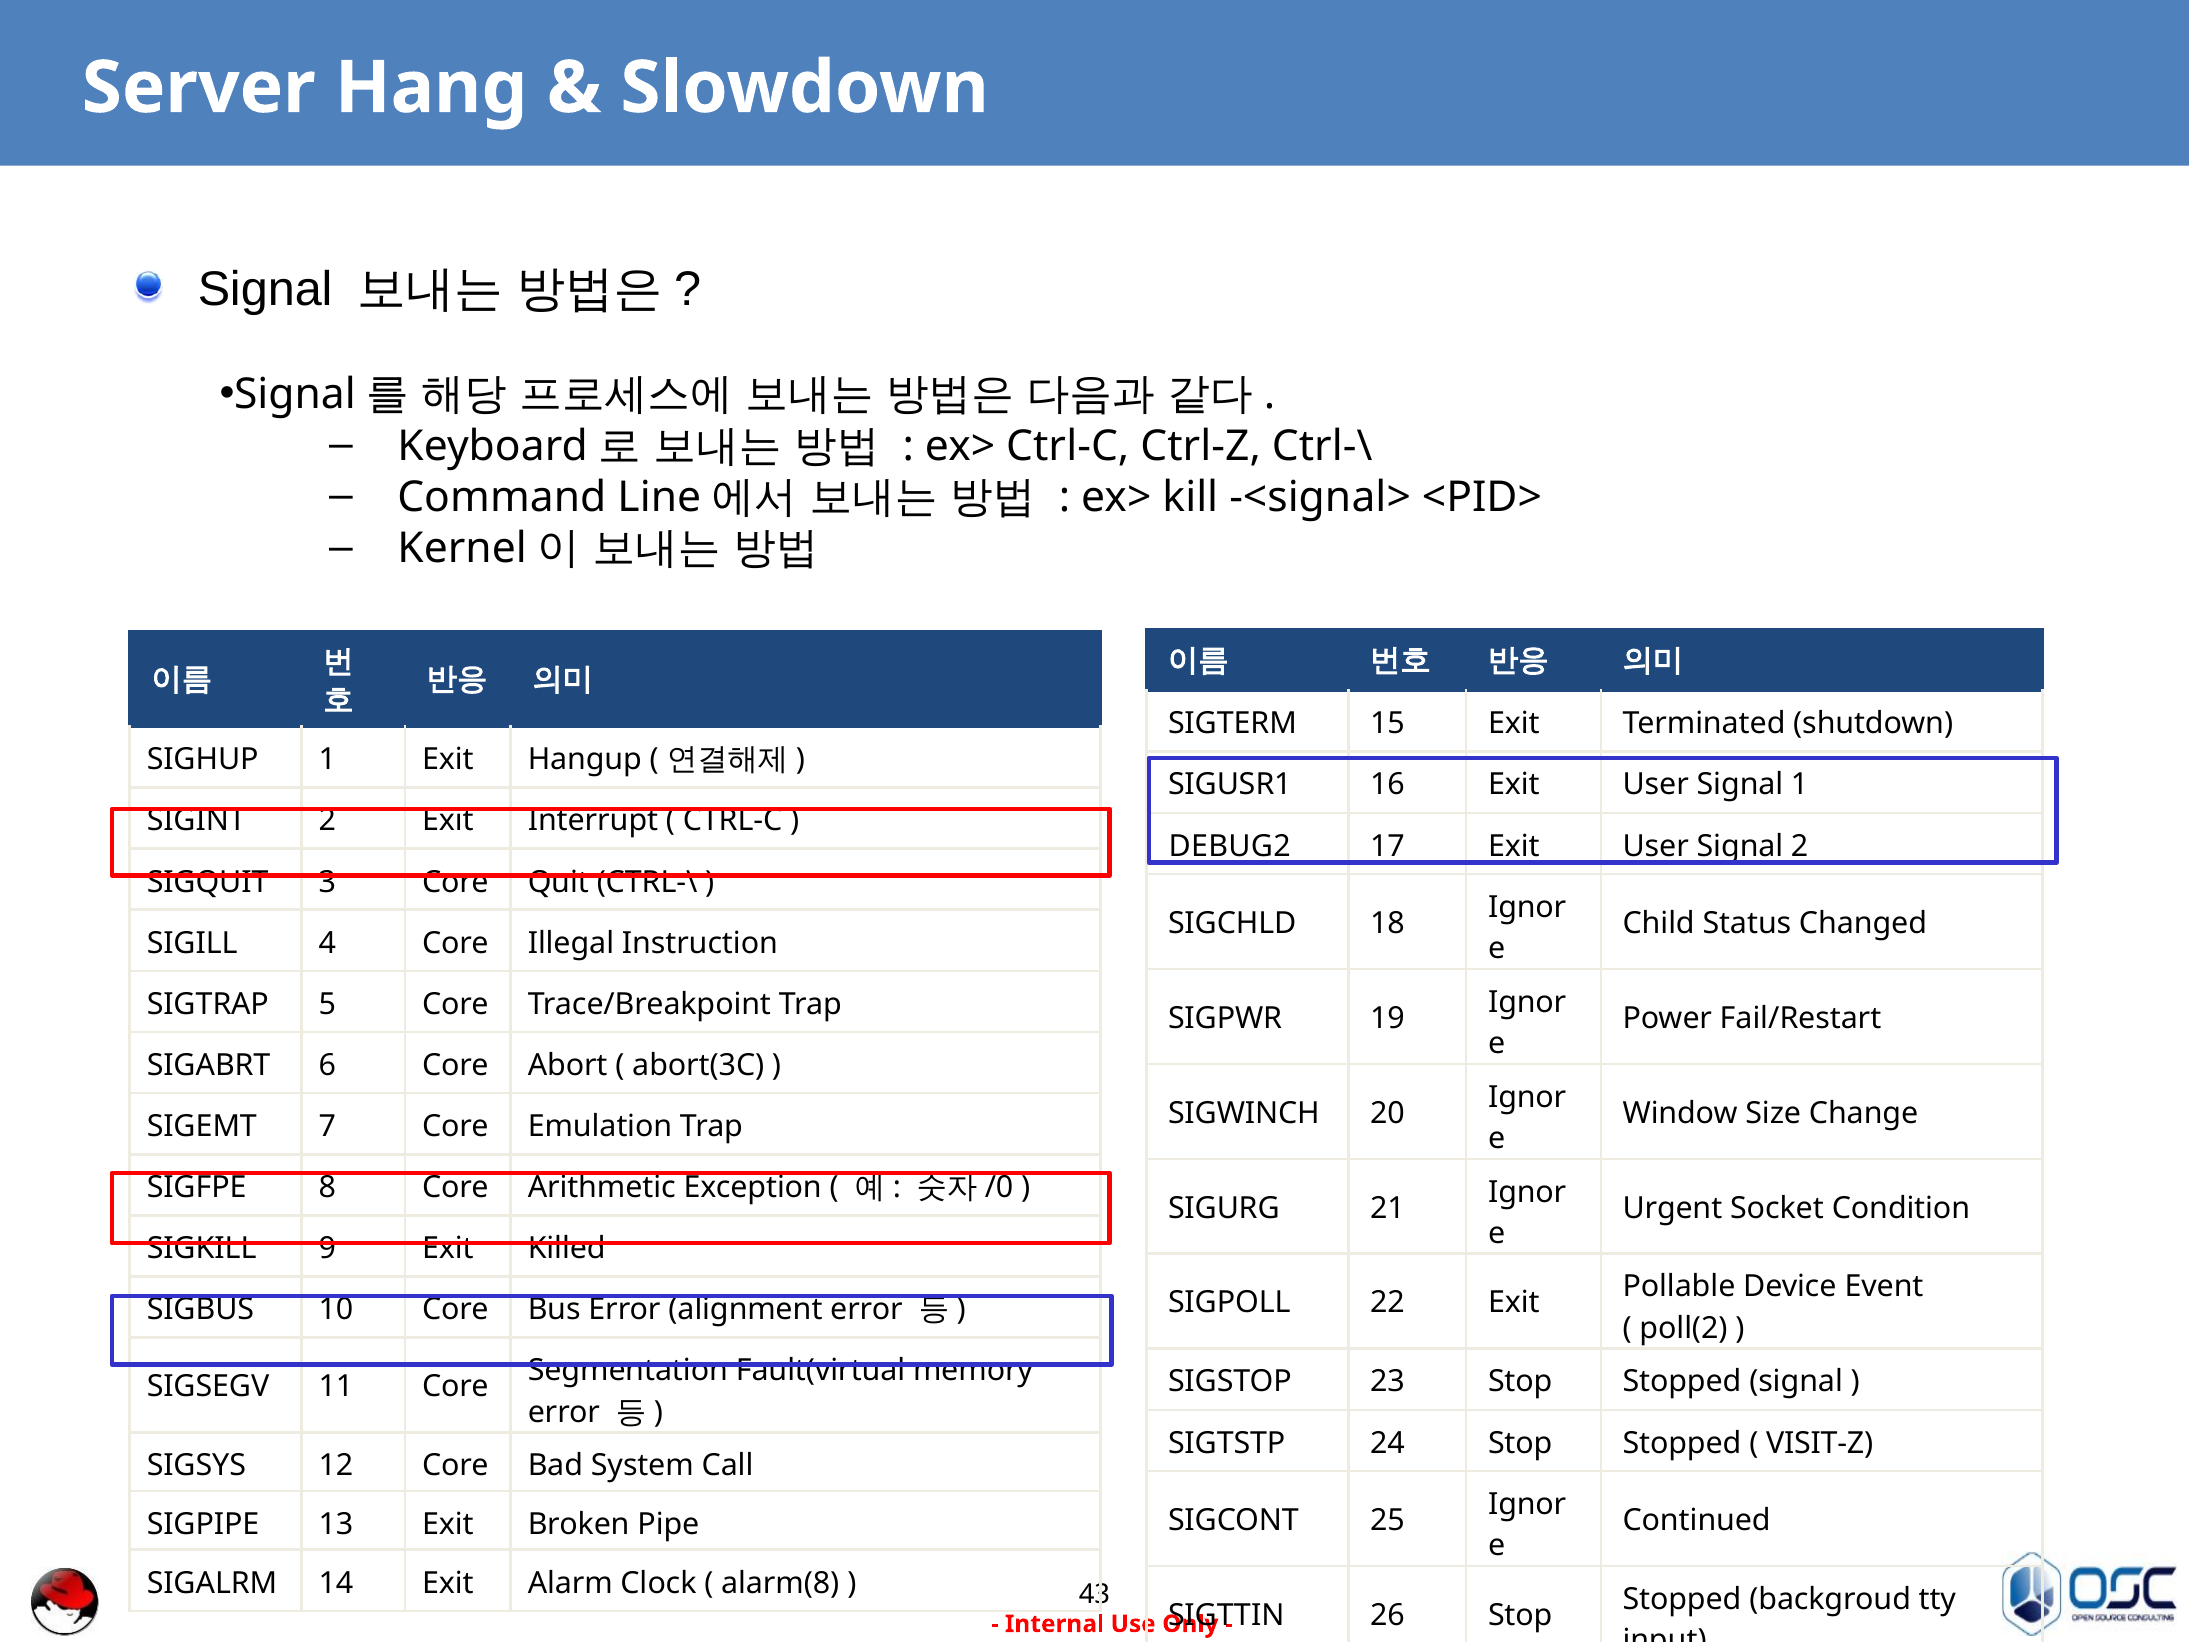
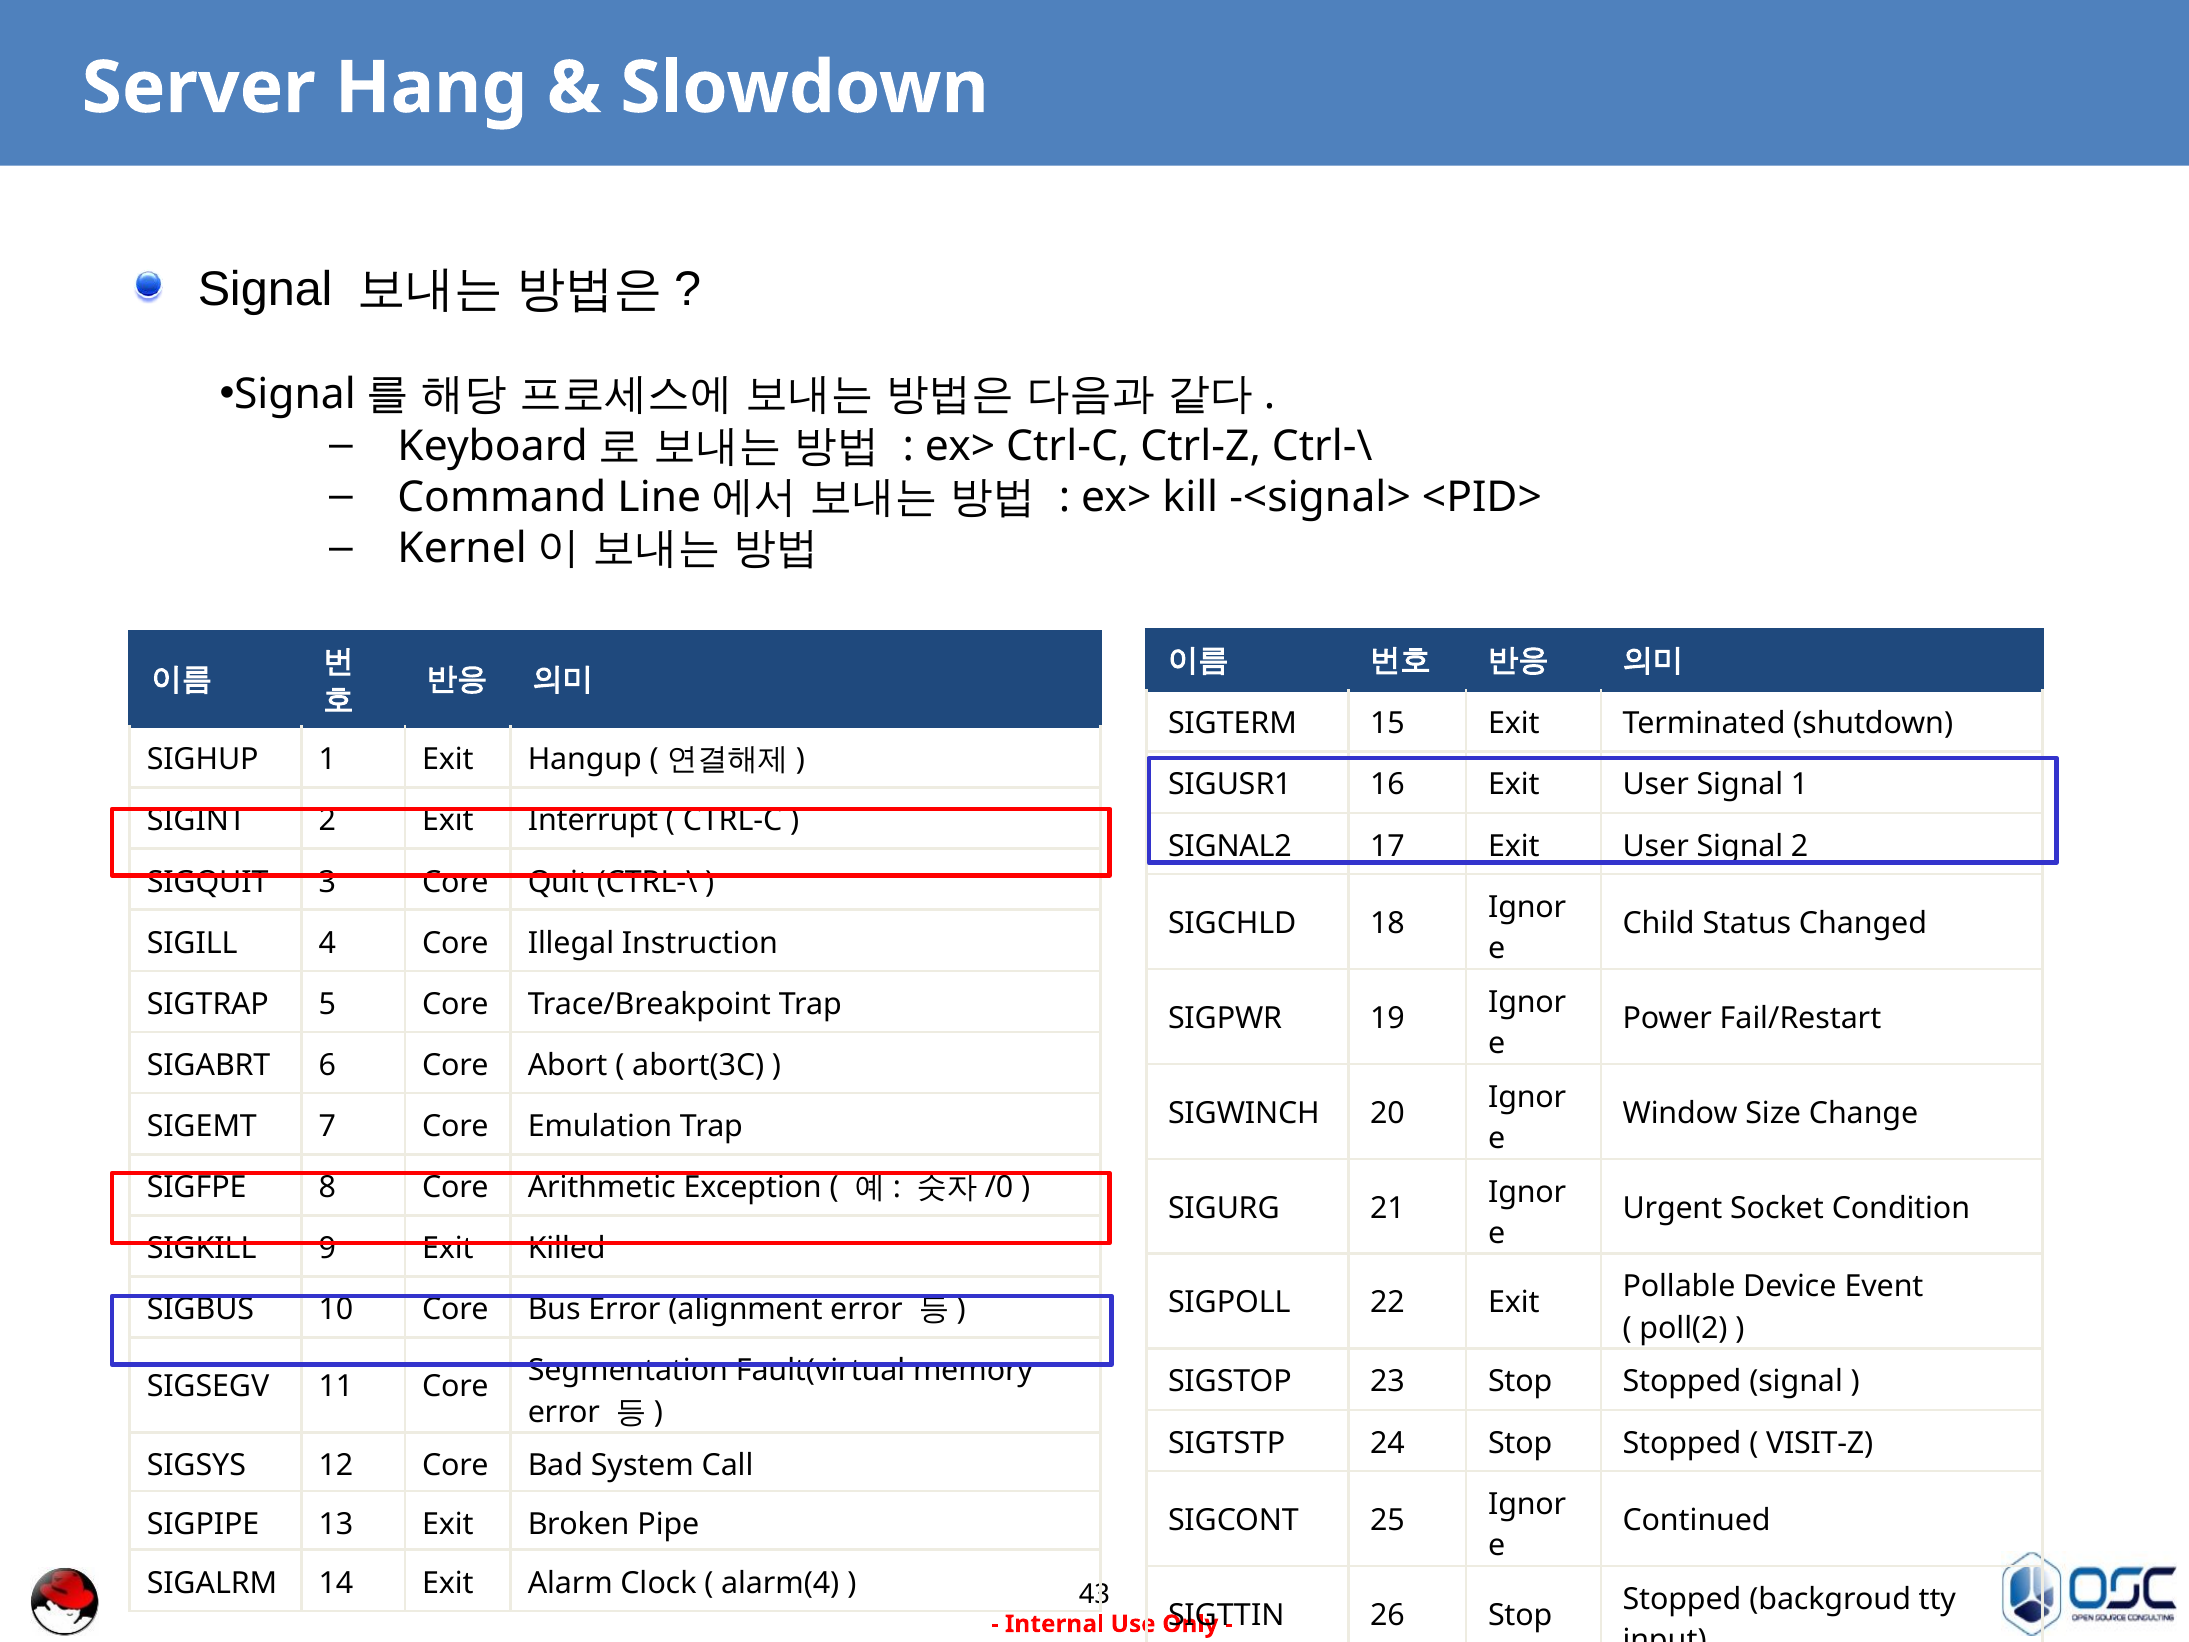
DEBUG2: DEBUG2 -> SIGNAL2
alarm(8: alarm(8 -> alarm(4
